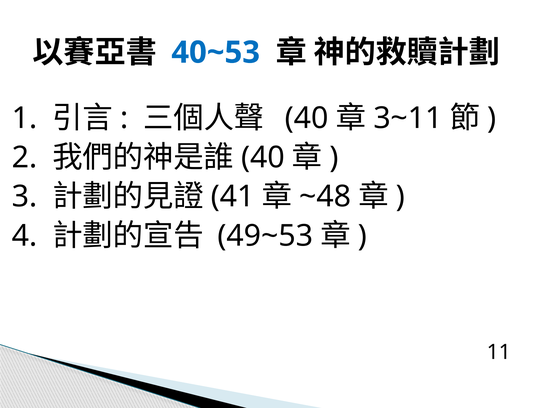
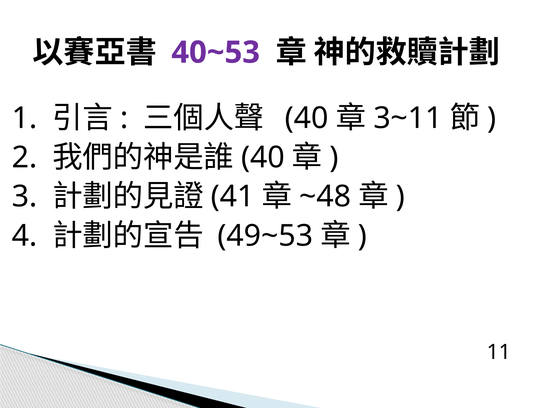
40~53 colour: blue -> purple
